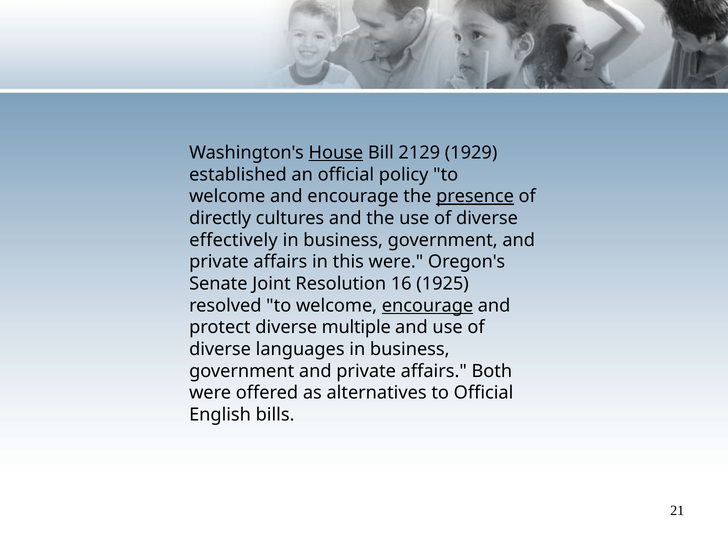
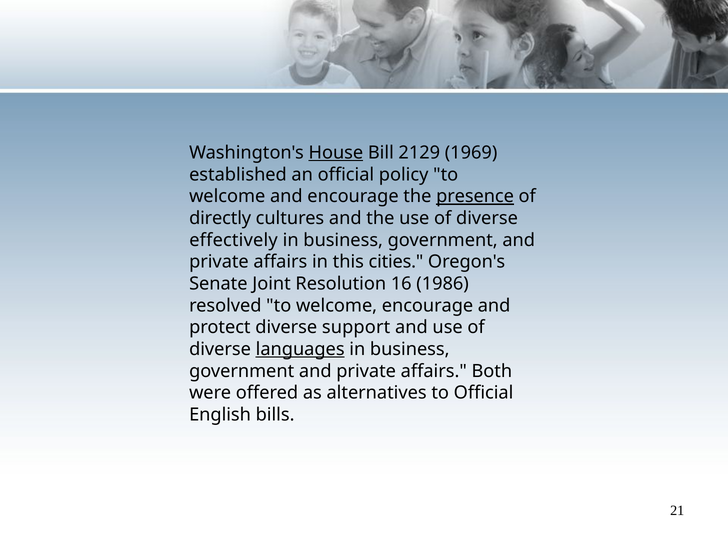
1929: 1929 -> 1969
this were: were -> cities
1925: 1925 -> 1986
encourage at (428, 306) underline: present -> none
multiple: multiple -> support
languages underline: none -> present
